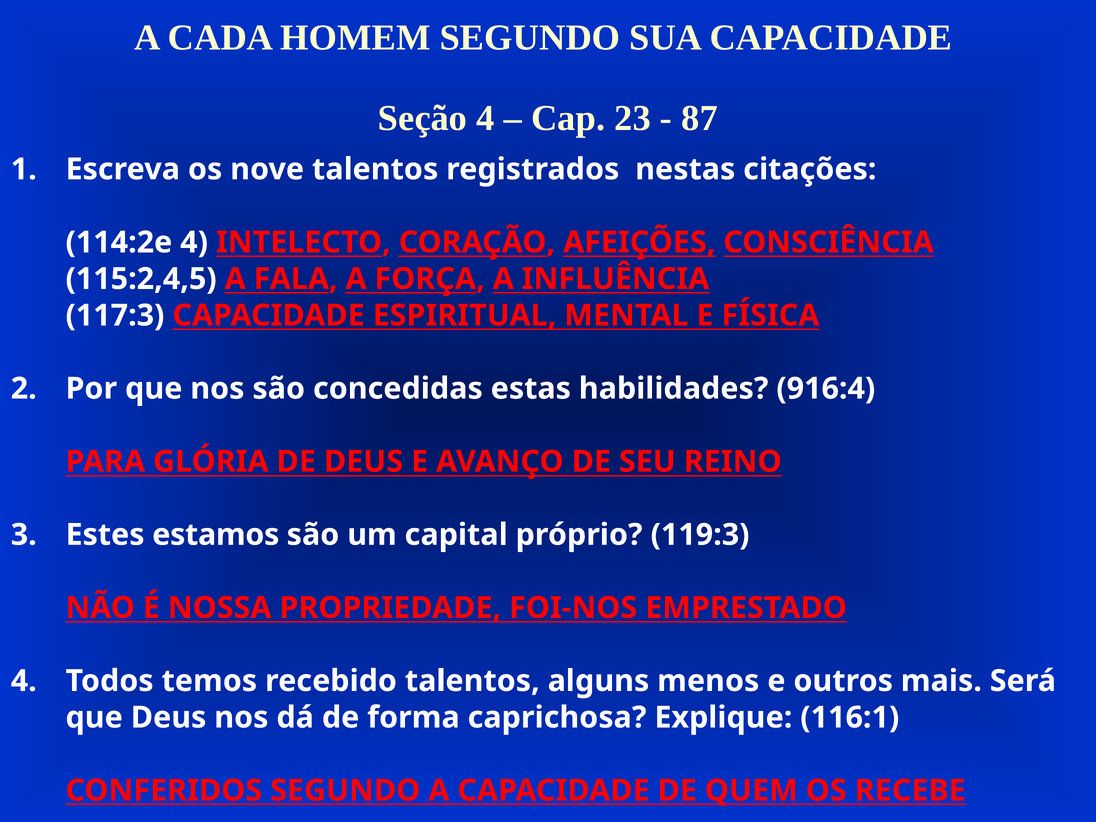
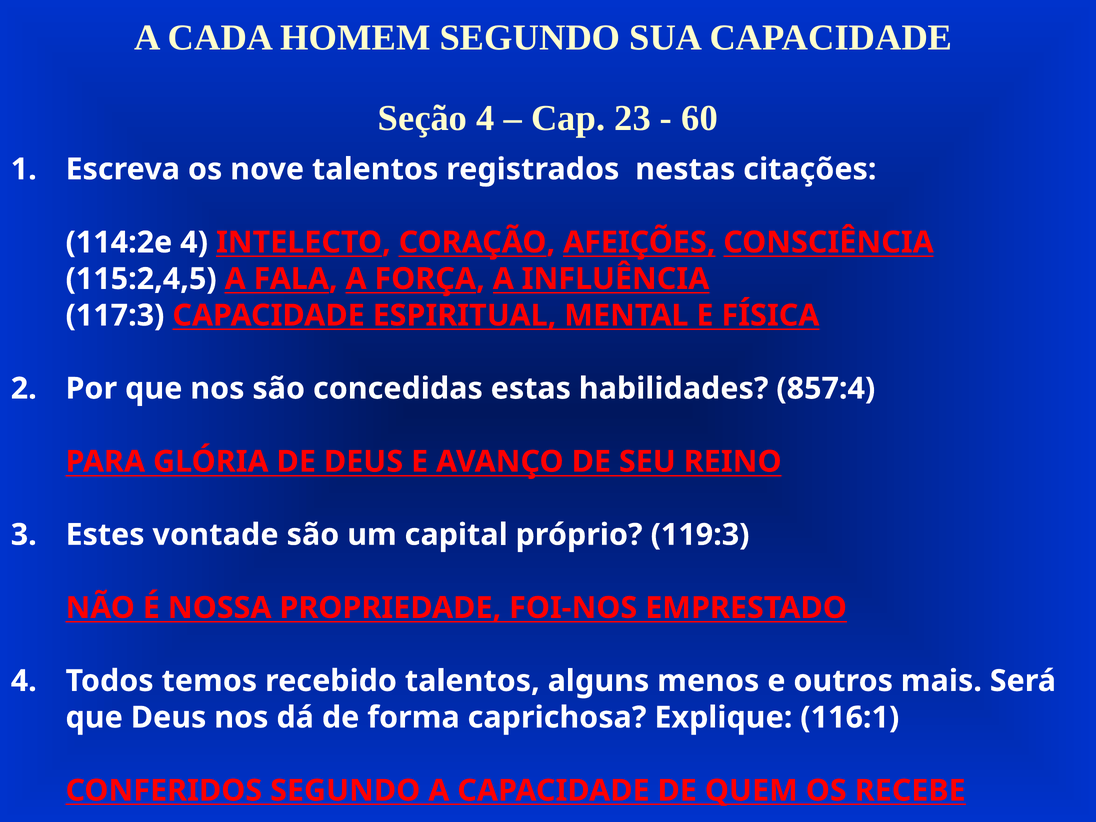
87: 87 -> 60
916:4: 916:4 -> 857:4
estamos: estamos -> vontade
